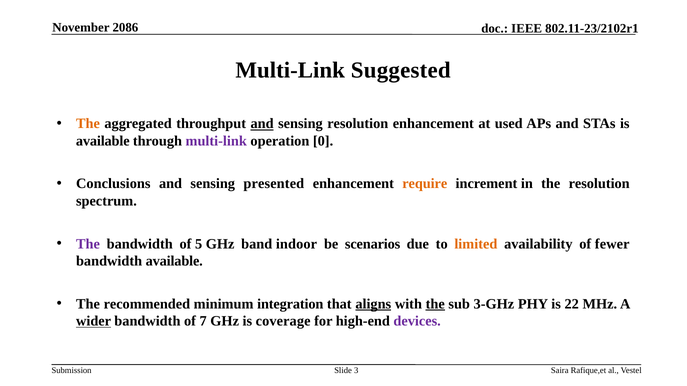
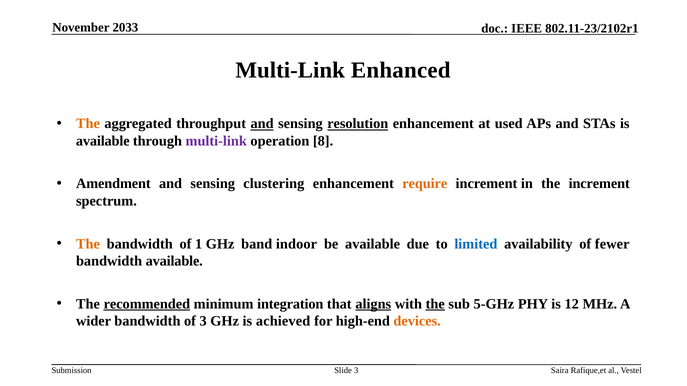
2086: 2086 -> 2033
Suggested: Suggested -> Enhanced
resolution at (358, 124) underline: none -> present
0: 0 -> 8
Conclusions: Conclusions -> Amendment
presented: presented -> clustering
the resolution: resolution -> increment
The at (88, 244) colour: purple -> orange
5: 5 -> 1
be scenarios: scenarios -> available
limited colour: orange -> blue
recommended underline: none -> present
3-GHz: 3-GHz -> 5-GHz
22: 22 -> 12
wider underline: present -> none
of 7: 7 -> 3
coverage: coverage -> achieved
devices colour: purple -> orange
